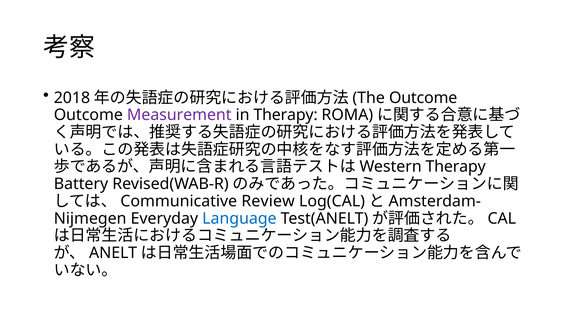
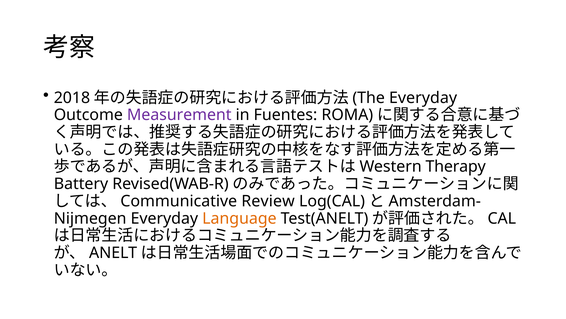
Outcome at (423, 98): Outcome -> Everyday
in Therapy: Therapy -> Fuentes
Language colour: blue -> orange
